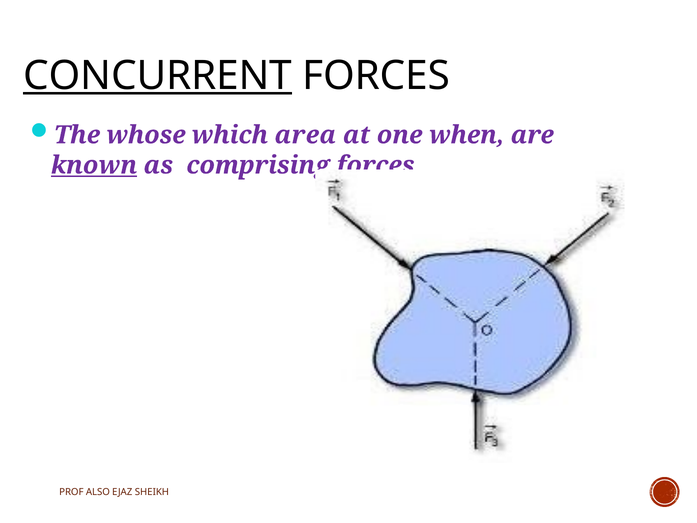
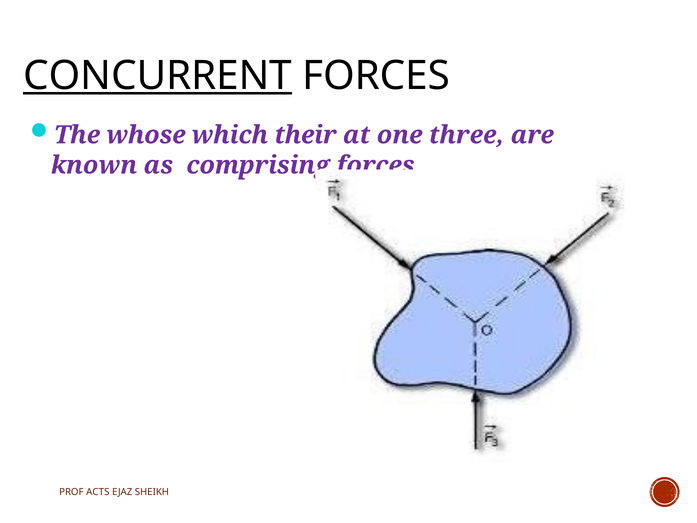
area: area -> their
when: when -> three
known underline: present -> none
ALSO: ALSO -> ACTS
